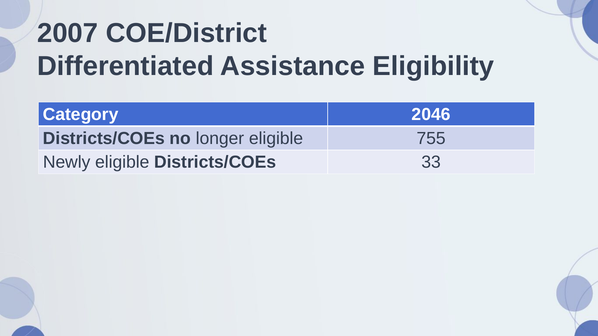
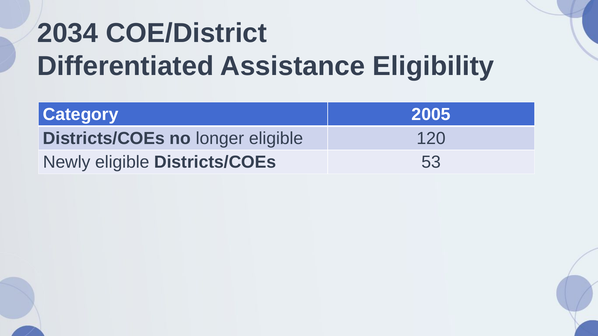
2007: 2007 -> 2034
2046: 2046 -> 2005
755: 755 -> 120
33: 33 -> 53
